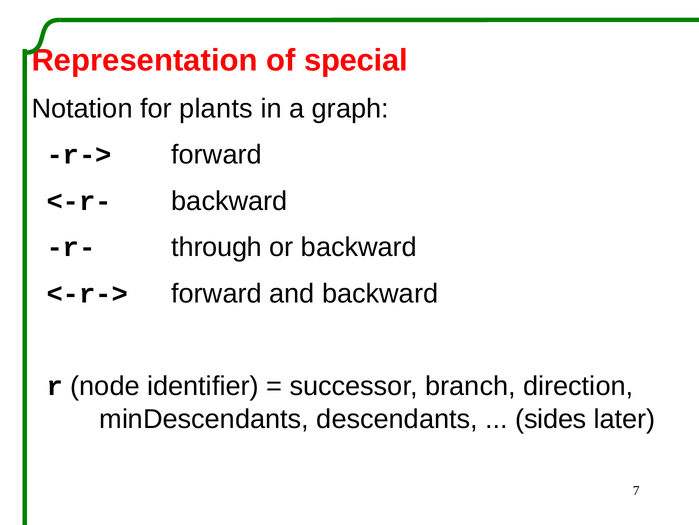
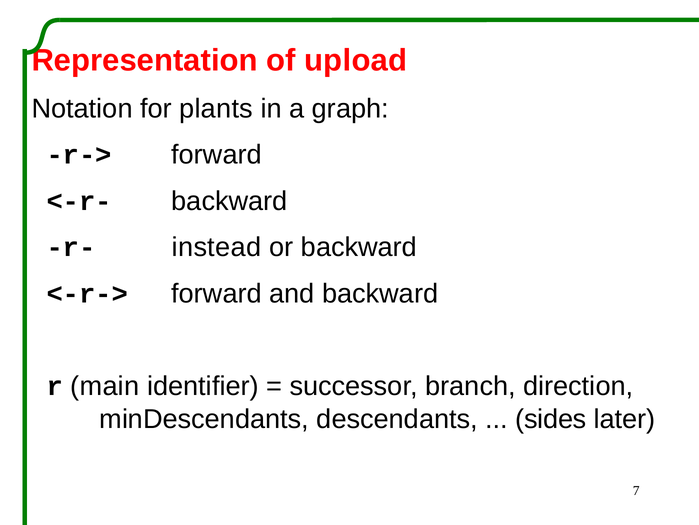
special: special -> upload
through: through -> instead
node: node -> main
